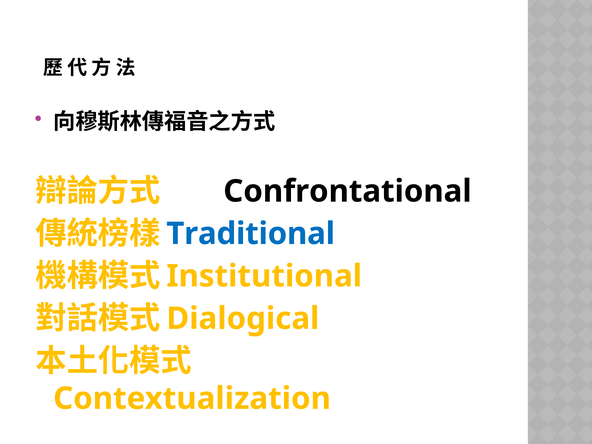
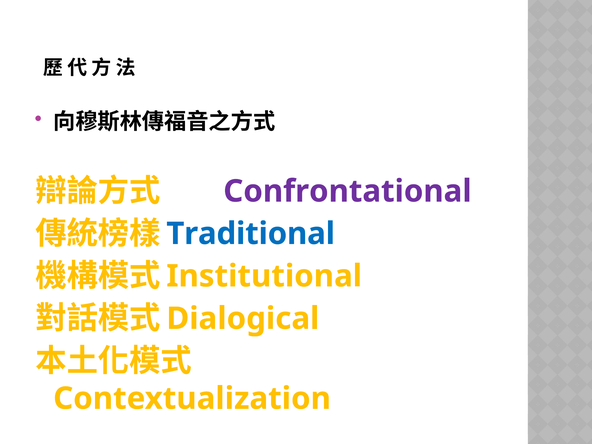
Confrontational colour: black -> purple
